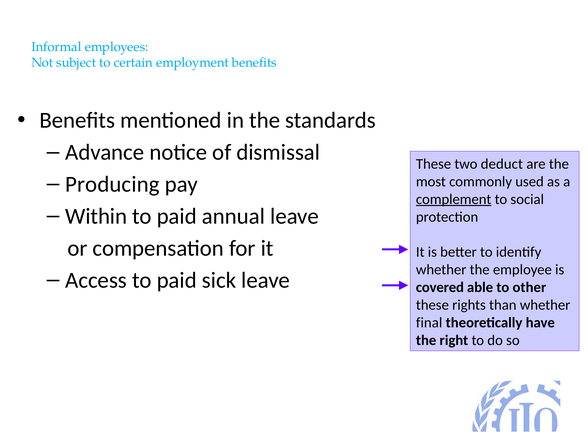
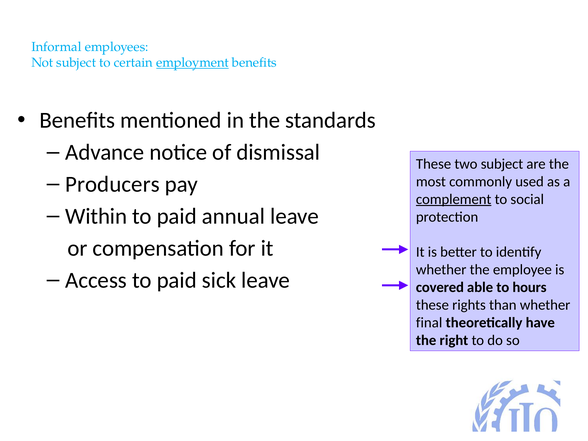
employment underline: none -> present
two deduct: deduct -> subject
Producing: Producing -> Producers
other: other -> hours
